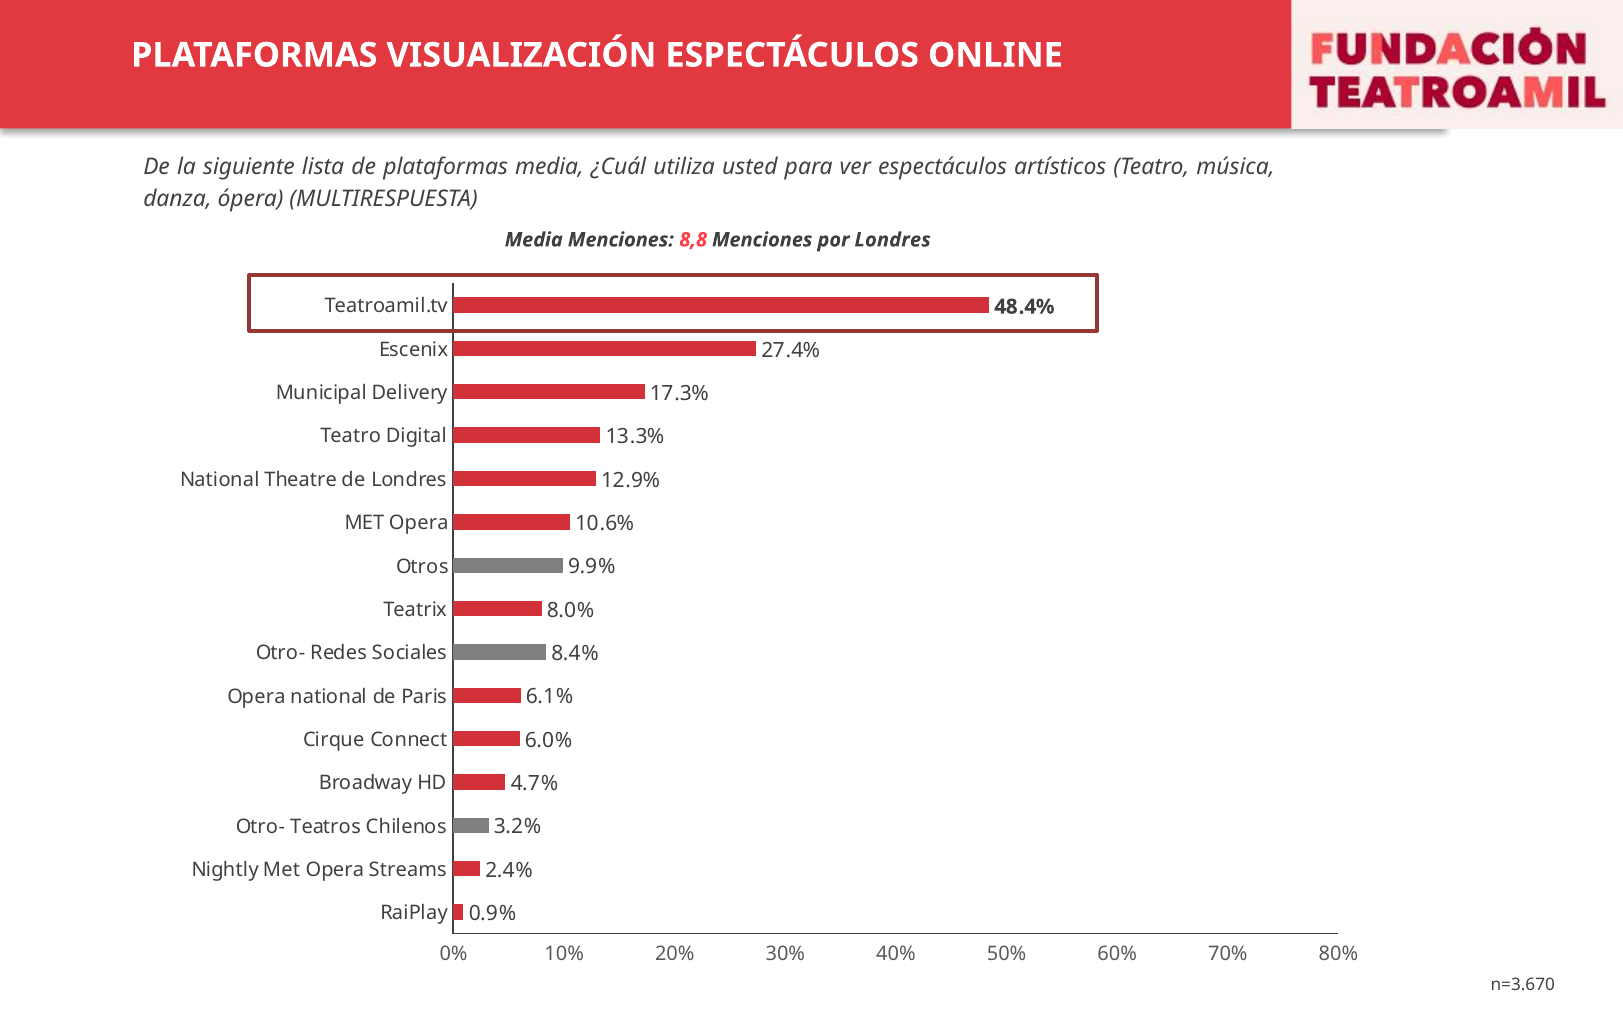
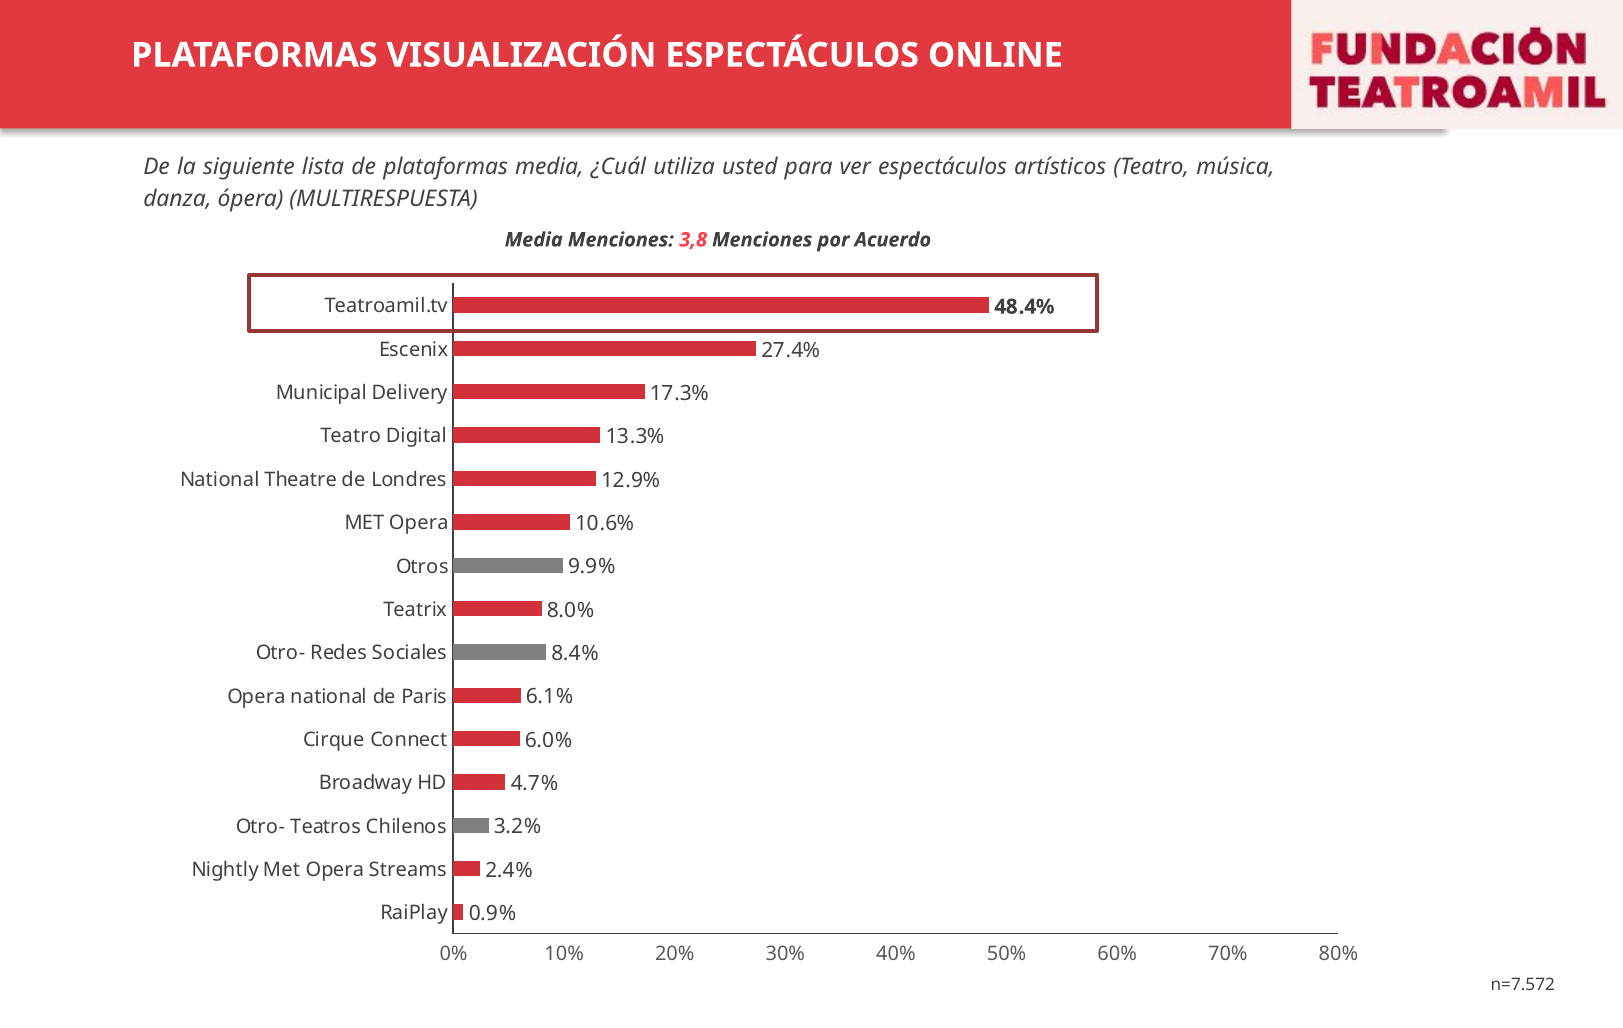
8,8: 8,8 -> 3,8
por Londres: Londres -> Acuerdo
n=3.670: n=3.670 -> n=7.572
